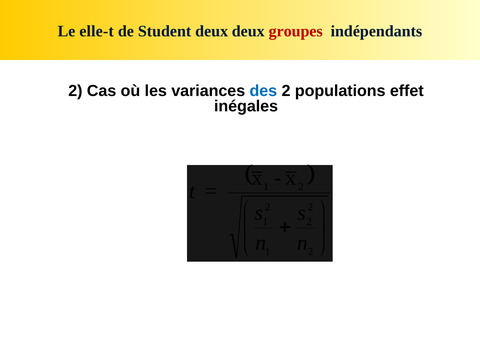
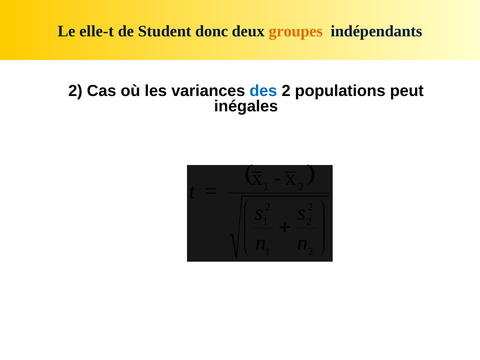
Student deux: deux -> donc
groupes colour: red -> orange
effet: effet -> peut
